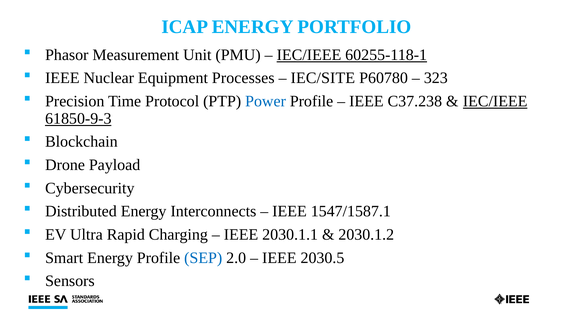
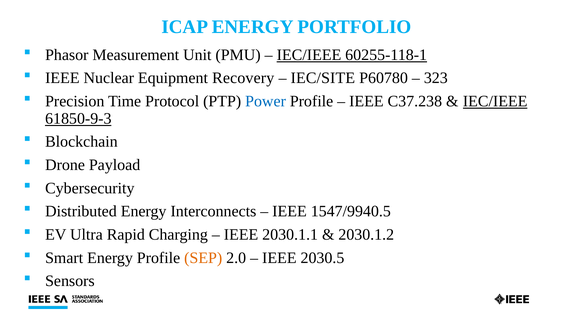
Processes: Processes -> Recovery
1547/1587.1: 1547/1587.1 -> 1547/9940.5
SEP colour: blue -> orange
